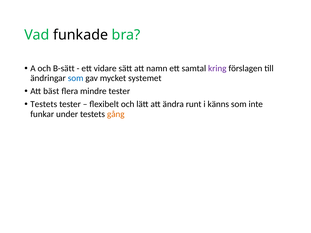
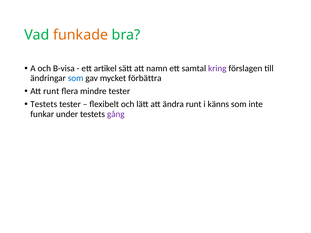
funkade colour: black -> orange
B-sätt: B-sätt -> B-visa
vidare: vidare -> artikel
systemet: systemet -> förbättra
Att bäst: bäst -> runt
gång colour: orange -> purple
